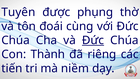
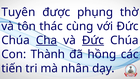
đoái: đoái -> thác
Cha underline: none -> present
riêng: riêng -> hồng
niềm: niềm -> nhân
